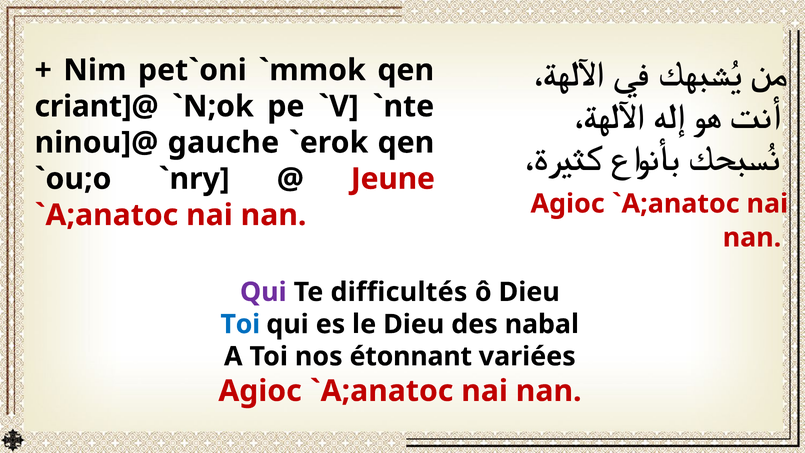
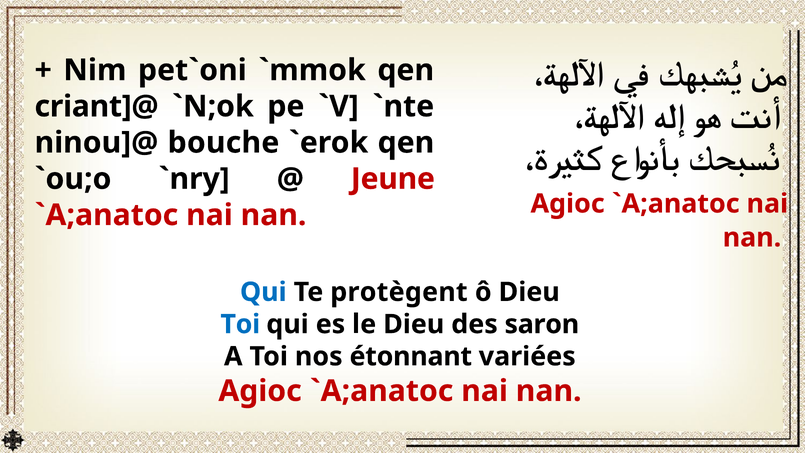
gauche: gauche -> bouche
Qui at (263, 292) colour: purple -> blue
difficultés: difficultés -> protègent
nabal: nabal -> saron
